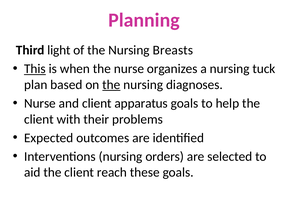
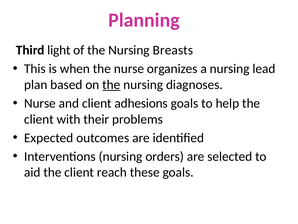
This underline: present -> none
tuck: tuck -> lead
apparatus: apparatus -> adhesions
